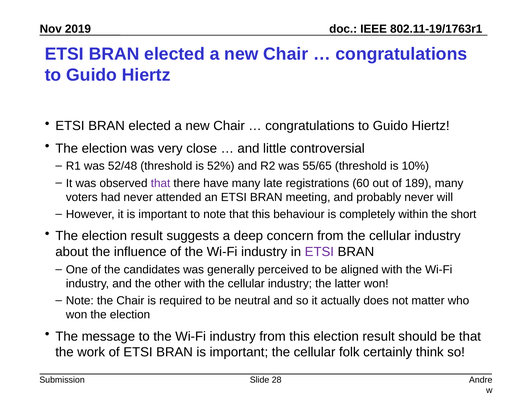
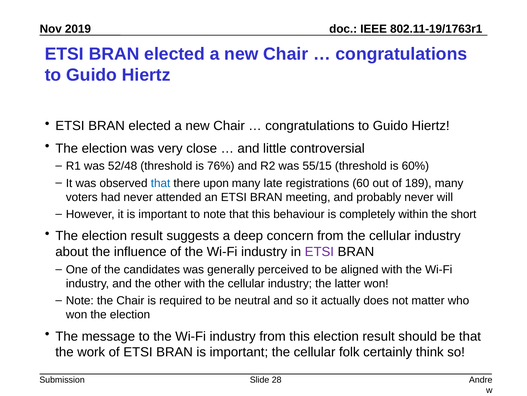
52%: 52% -> 76%
55/65: 55/65 -> 55/15
10%: 10% -> 60%
that at (161, 183) colour: purple -> blue
have: have -> upon
